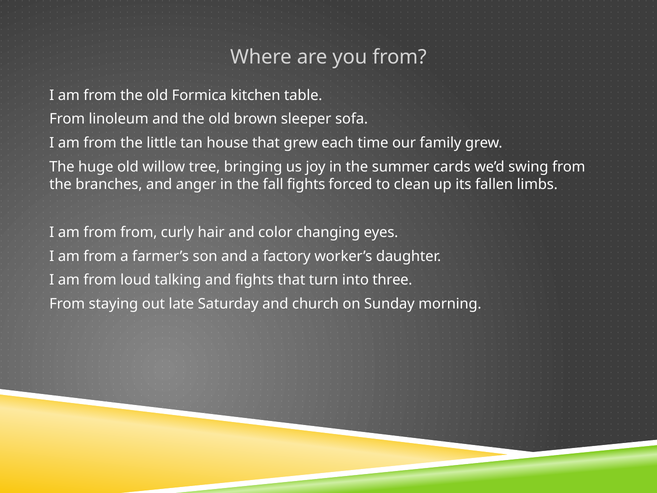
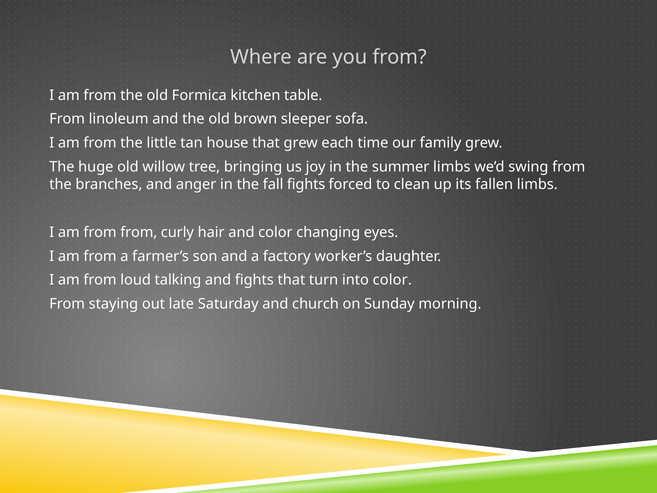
summer cards: cards -> limbs
into three: three -> color
